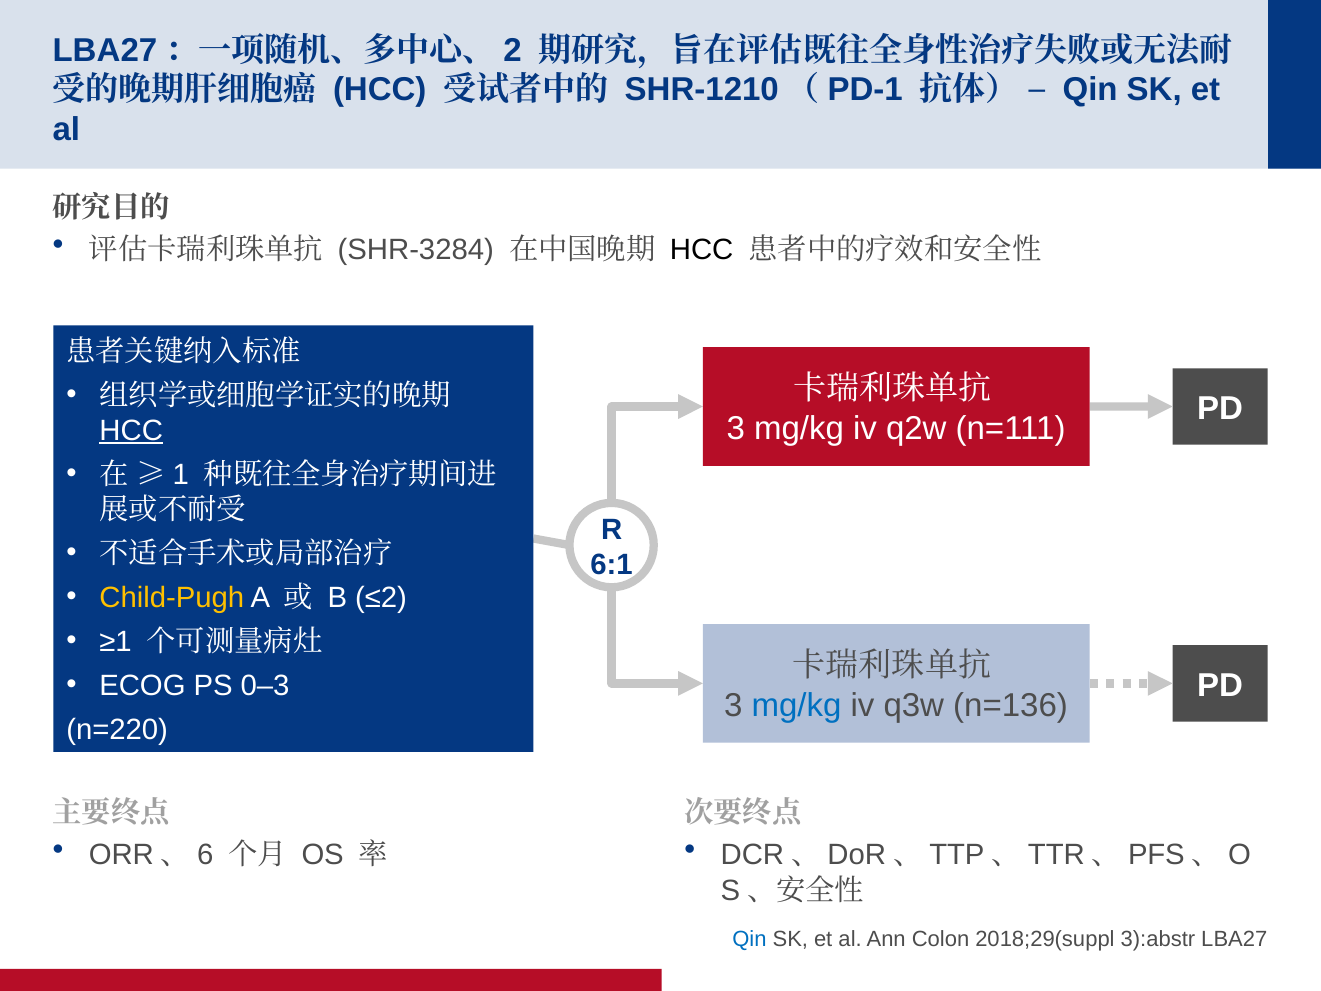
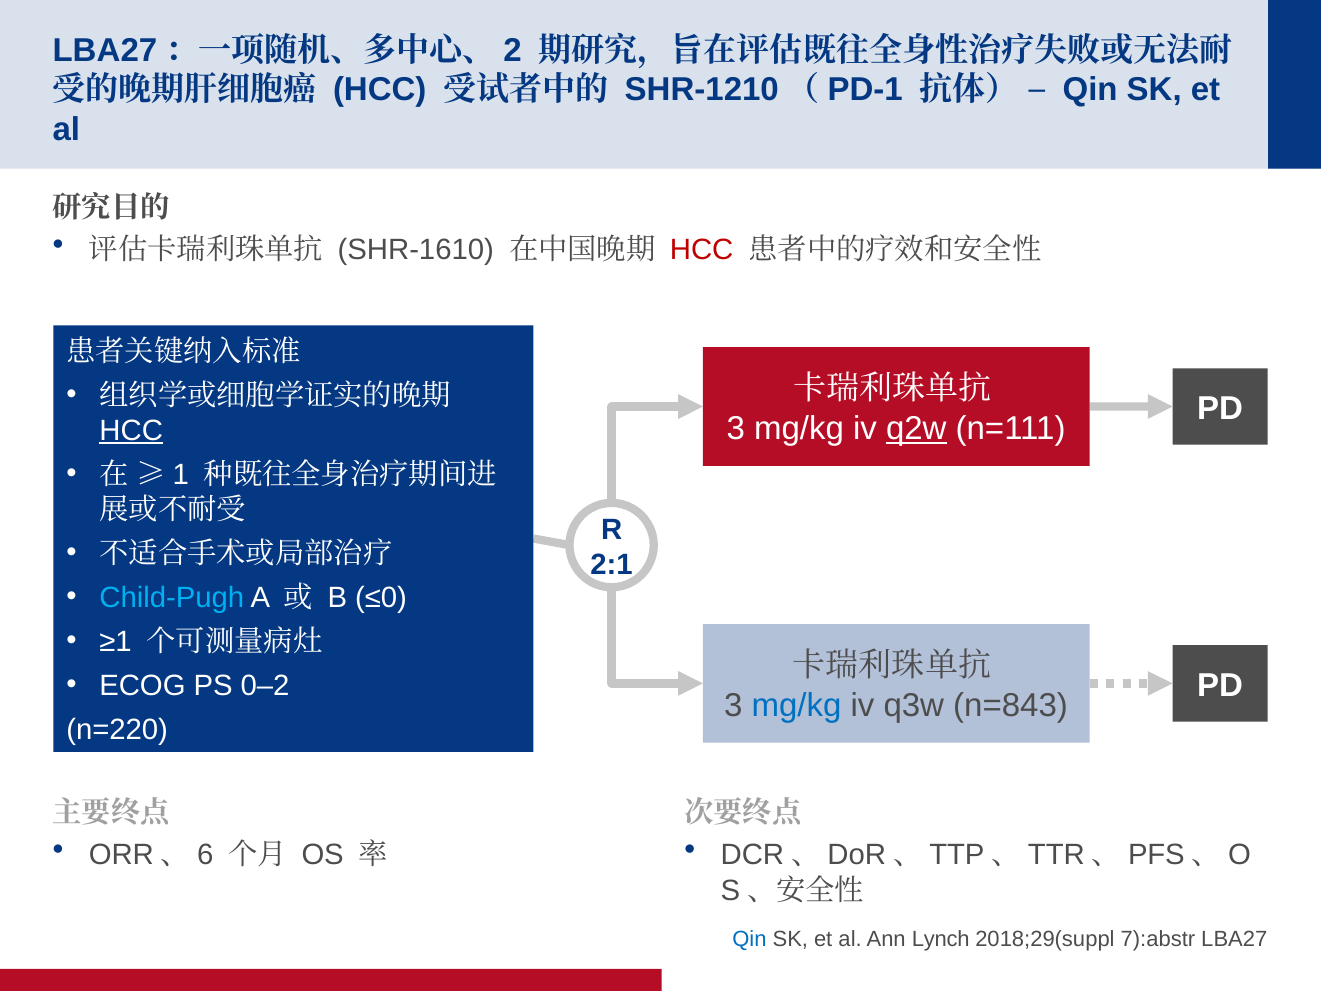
SHR-3284: SHR-3284 -> SHR-1610
HCC at (702, 250) colour: black -> red
q2w underline: none -> present
6:1: 6:1 -> 2:1
Child-Pugh colour: yellow -> light blue
≤2: ≤2 -> ≤0
0–3: 0–3 -> 0–2
n=136: n=136 -> n=843
Colon: Colon -> Lynch
3):abstr: 3):abstr -> 7):abstr
